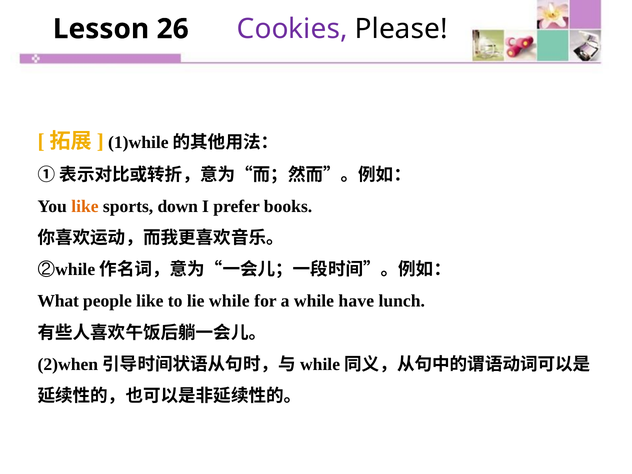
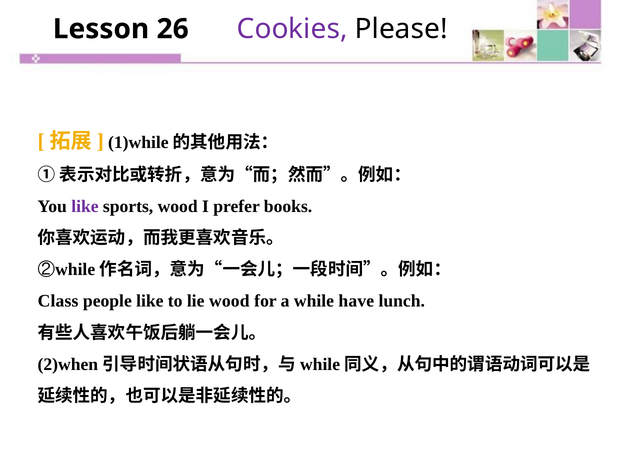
like at (85, 206) colour: orange -> purple
sports down: down -> wood
What: What -> Class
lie while: while -> wood
